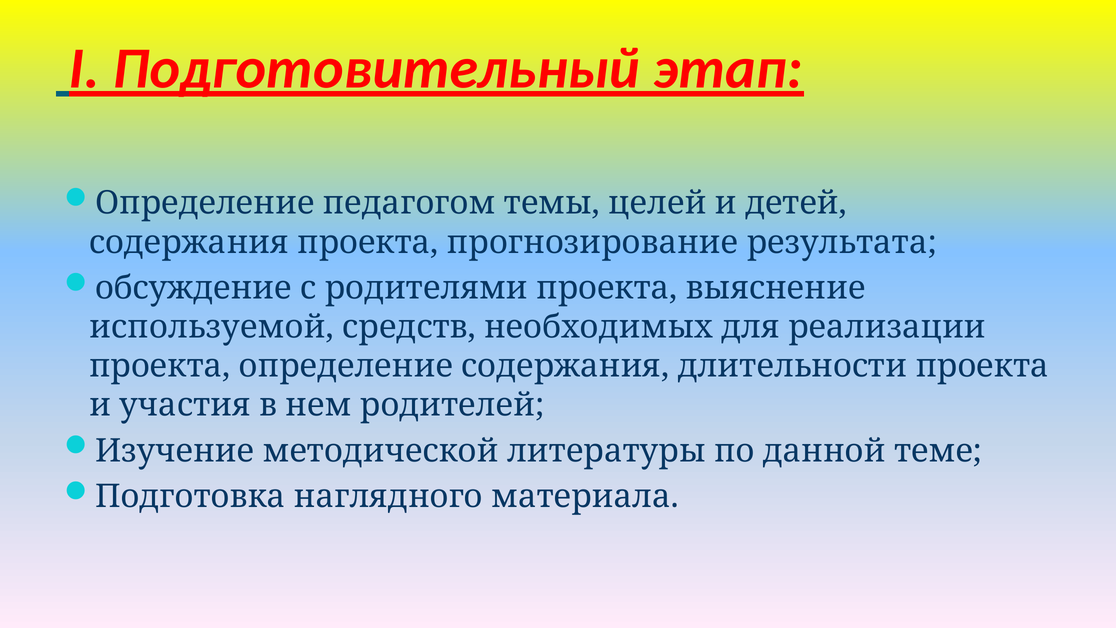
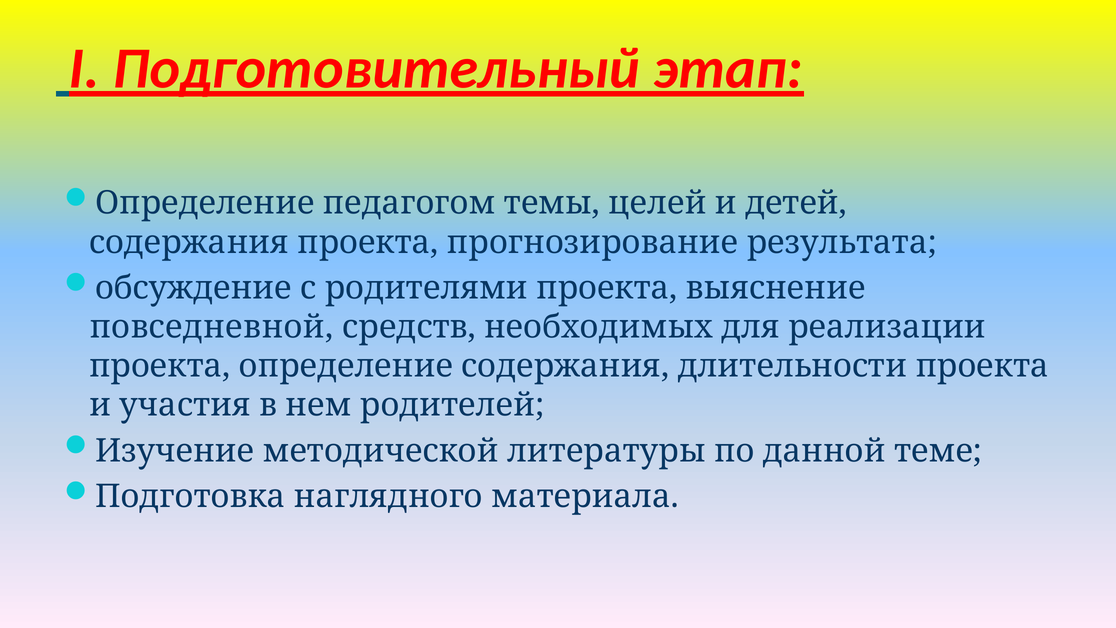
используемой: используемой -> повседневной
